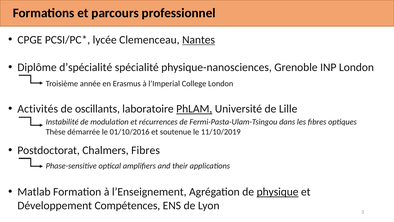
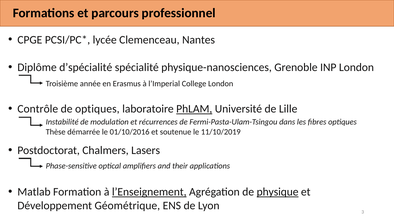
Nantes underline: present -> none
Activités: Activités -> Contrôle
de oscillants: oscillants -> optiques
Chalmers Fibres: Fibres -> Lasers
l’Enseignement underline: none -> present
Compétences: Compétences -> Géométrique
